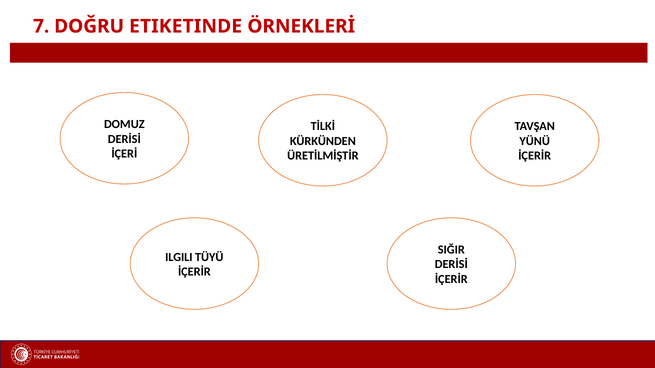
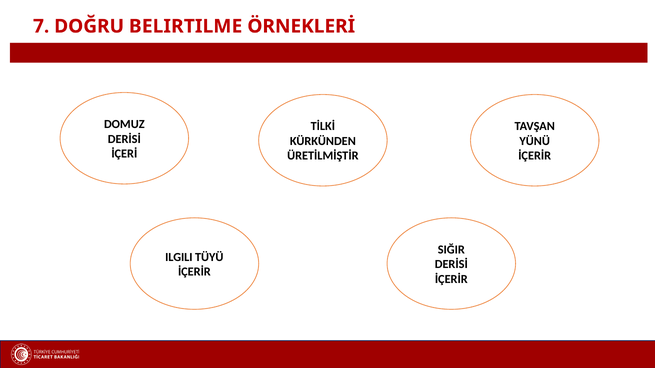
ETIKETINDE: ETIKETINDE -> BELIRTILME
